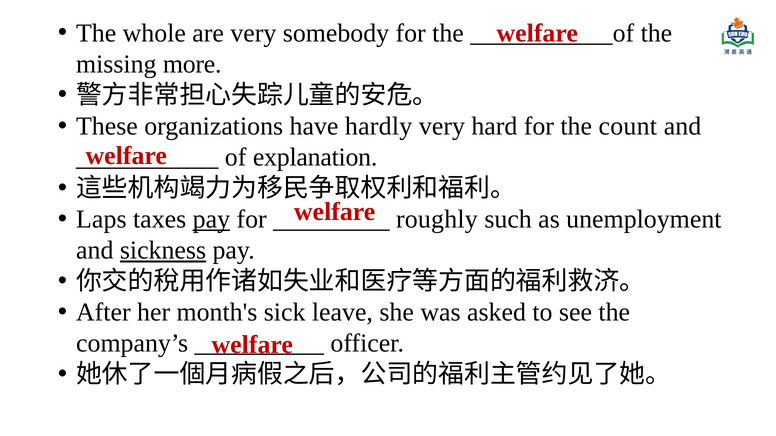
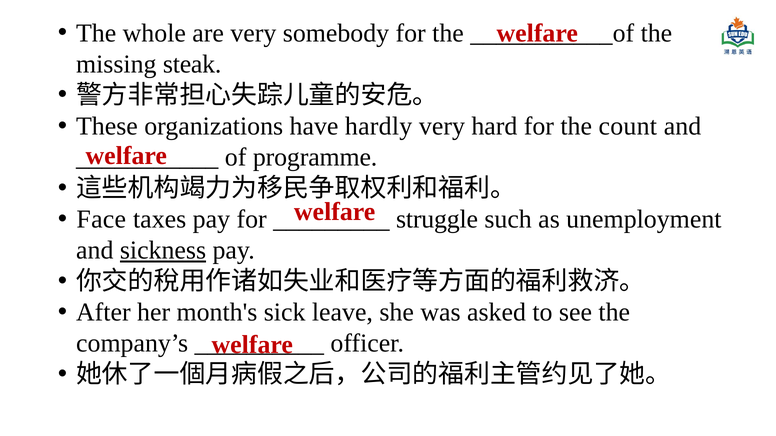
more: more -> steak
explanation: explanation -> programme
Laps: Laps -> Face
pay at (211, 220) underline: present -> none
roughly: roughly -> struggle
